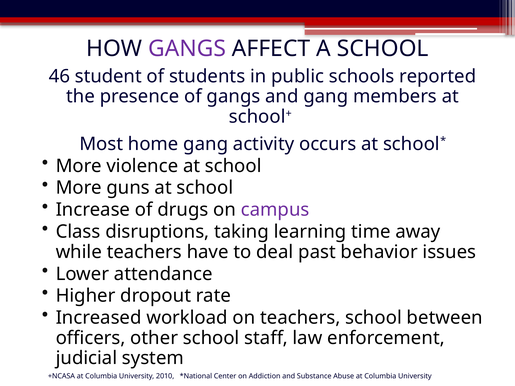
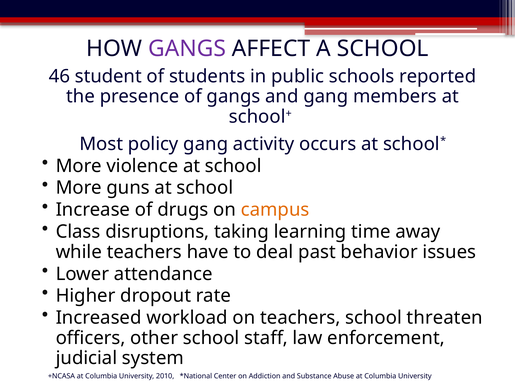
home: home -> policy
campus colour: purple -> orange
between: between -> threaten
